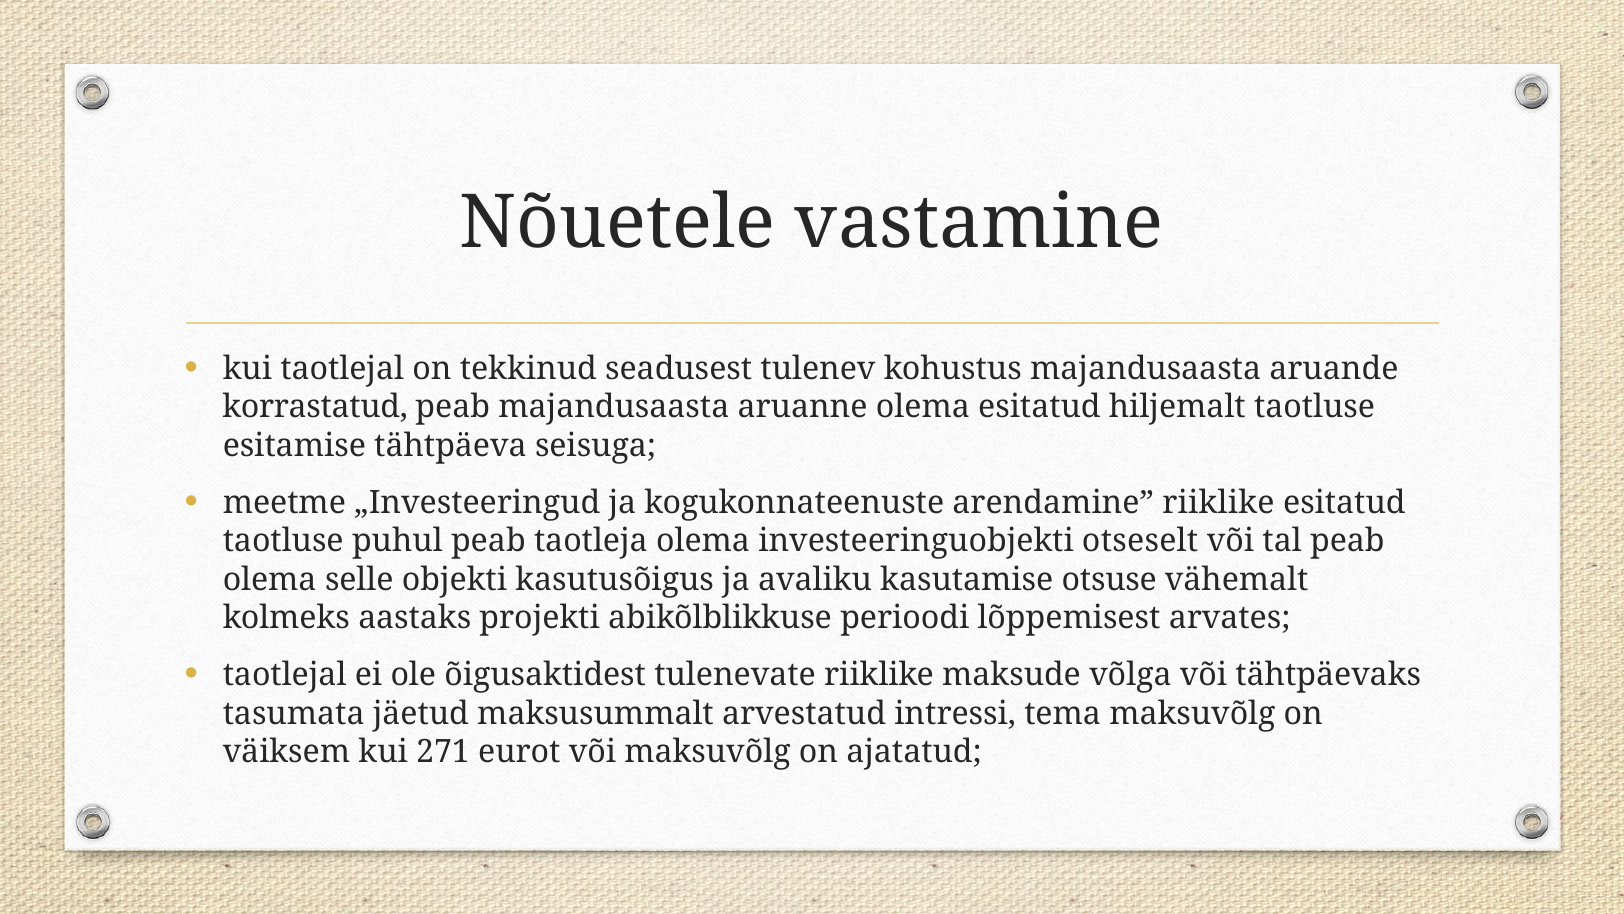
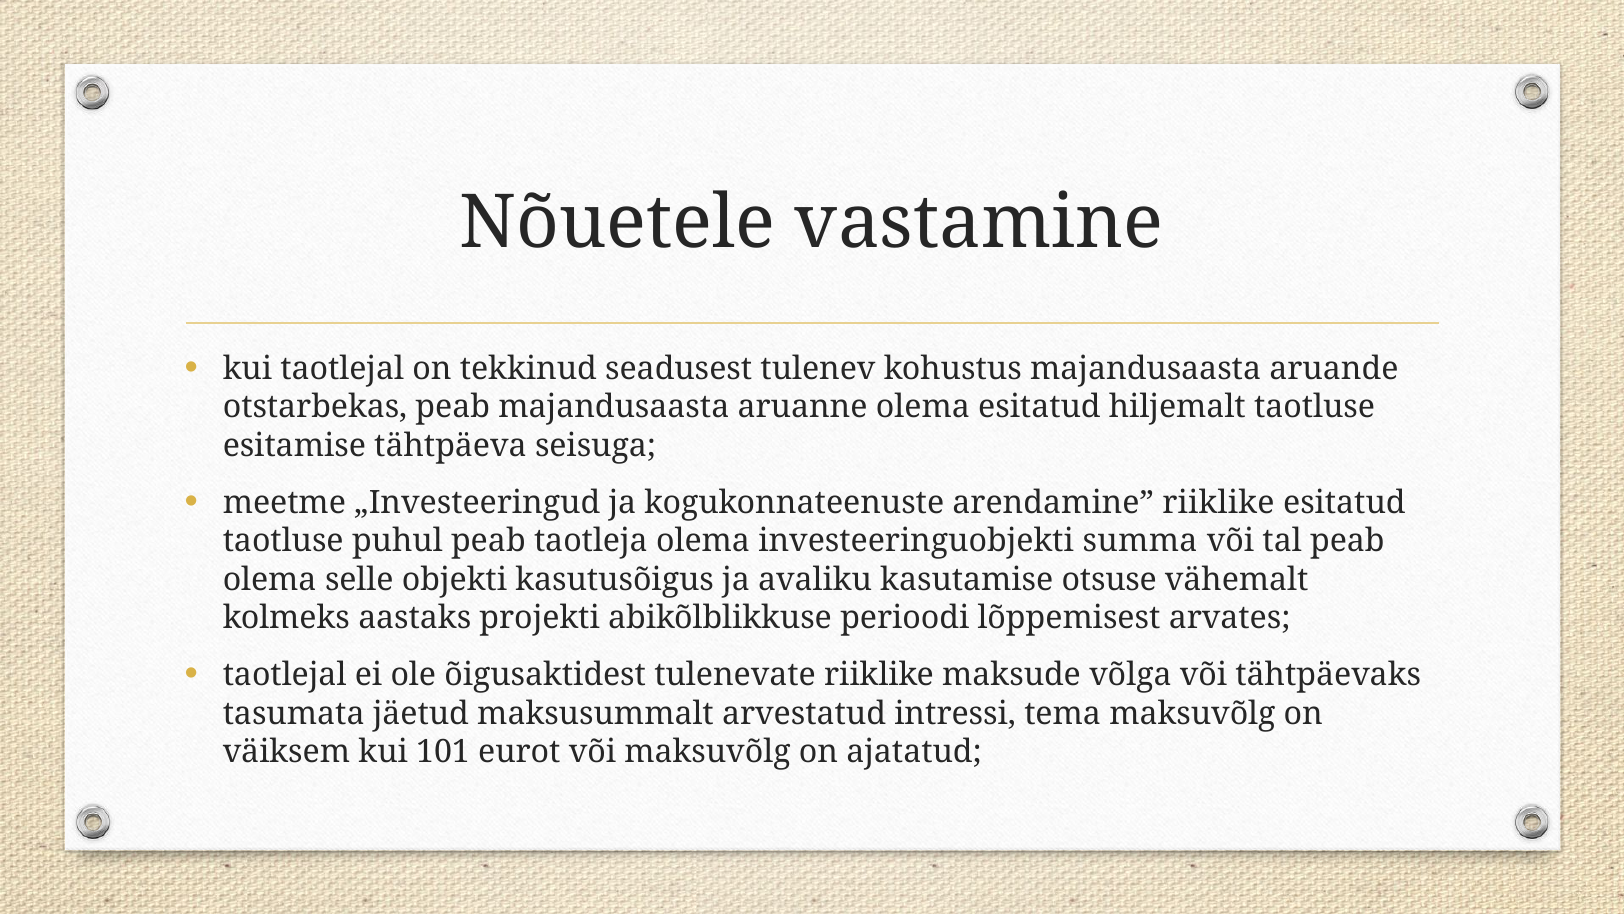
korrastatud: korrastatud -> otstarbekas
otseselt: otseselt -> summa
271: 271 -> 101
